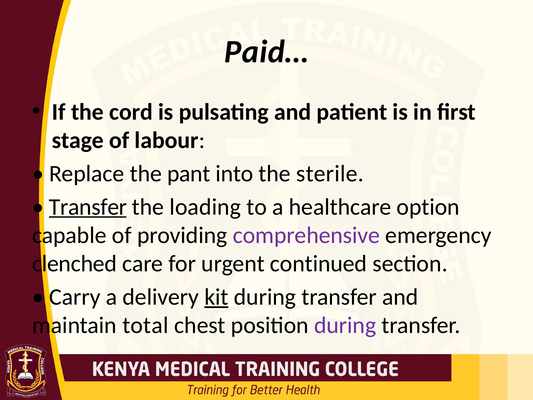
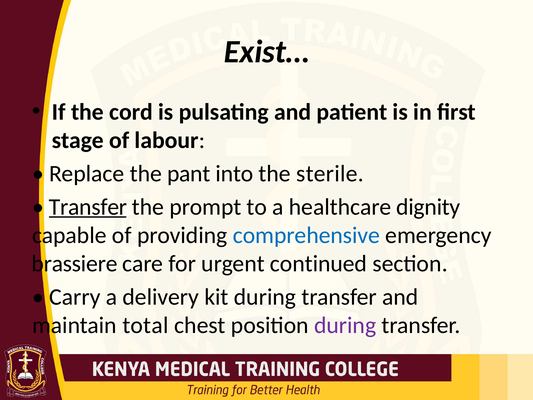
Paid…: Paid… -> Exist…
loading: loading -> prompt
option: option -> dignity
comprehensive colour: purple -> blue
clenched: clenched -> brassiere
kit underline: present -> none
